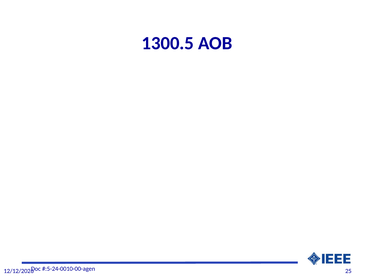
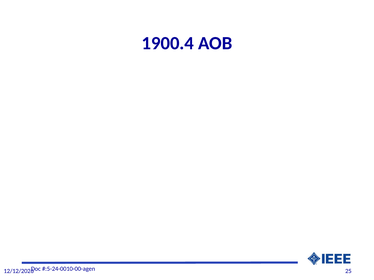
1300.5: 1300.5 -> 1900.4
